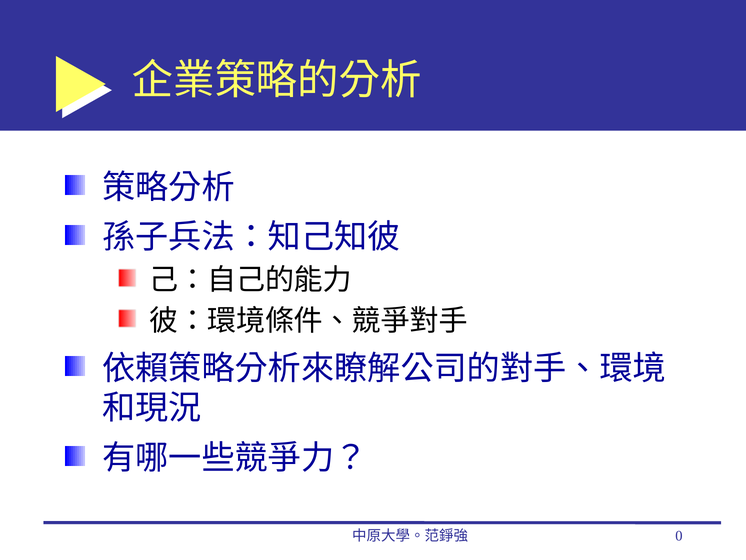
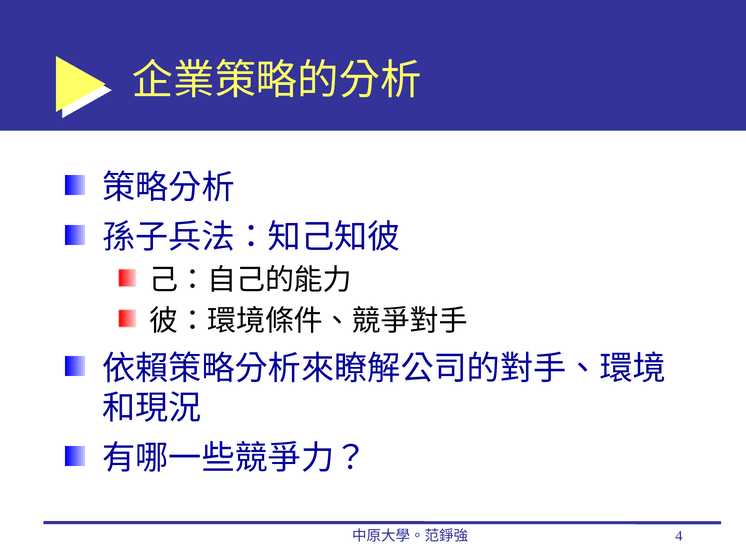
0: 0 -> 4
